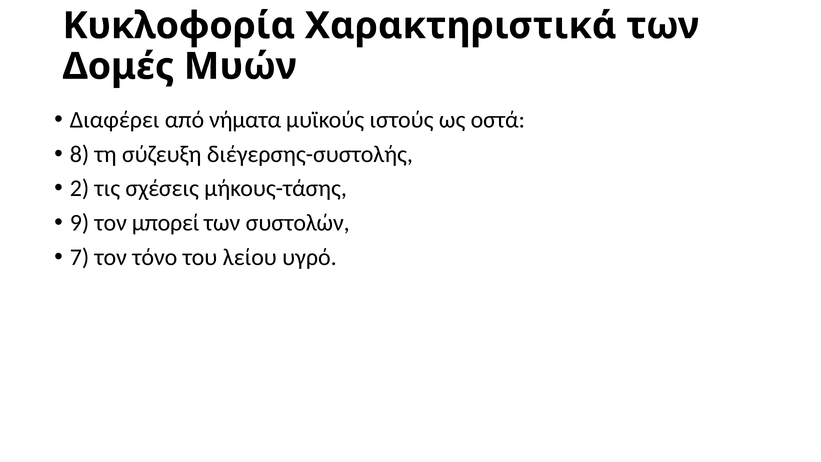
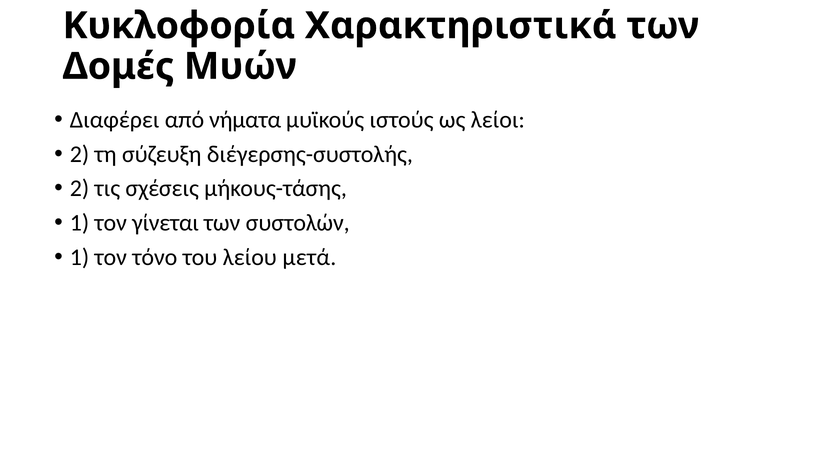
οστά: οστά -> λείοι
8 at (79, 154): 8 -> 2
9 at (79, 223): 9 -> 1
μπορεί: μπορεί -> γίνεται
7 at (79, 257): 7 -> 1
υγρό: υγρό -> μετά
